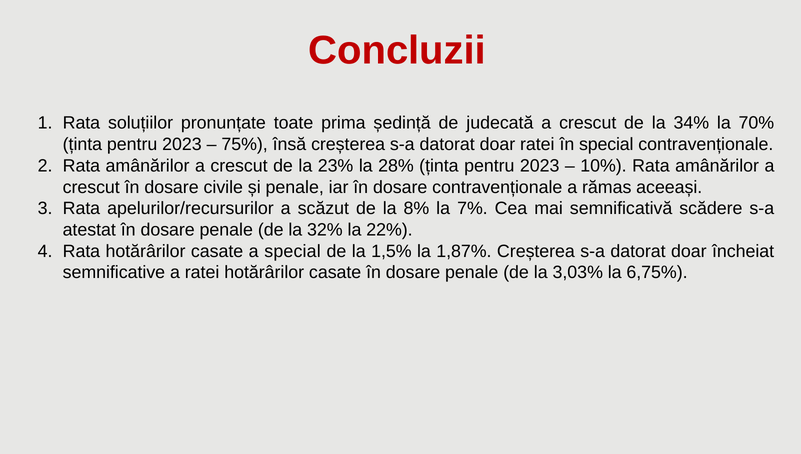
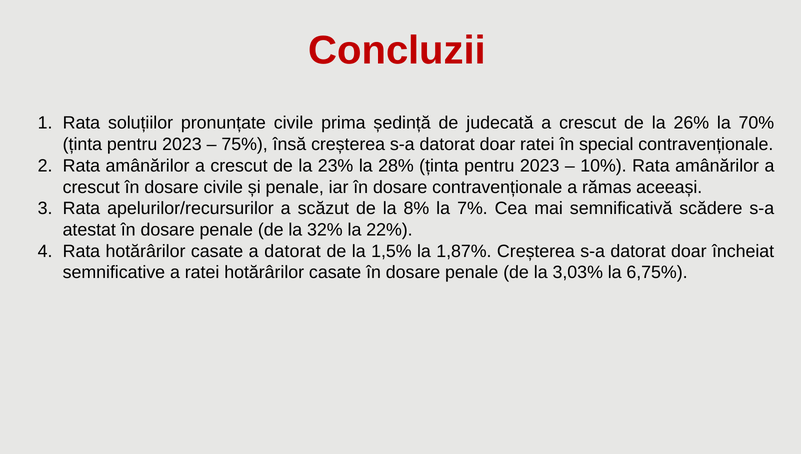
pronunțate toate: toate -> civile
34%: 34% -> 26%
a special: special -> datorat
